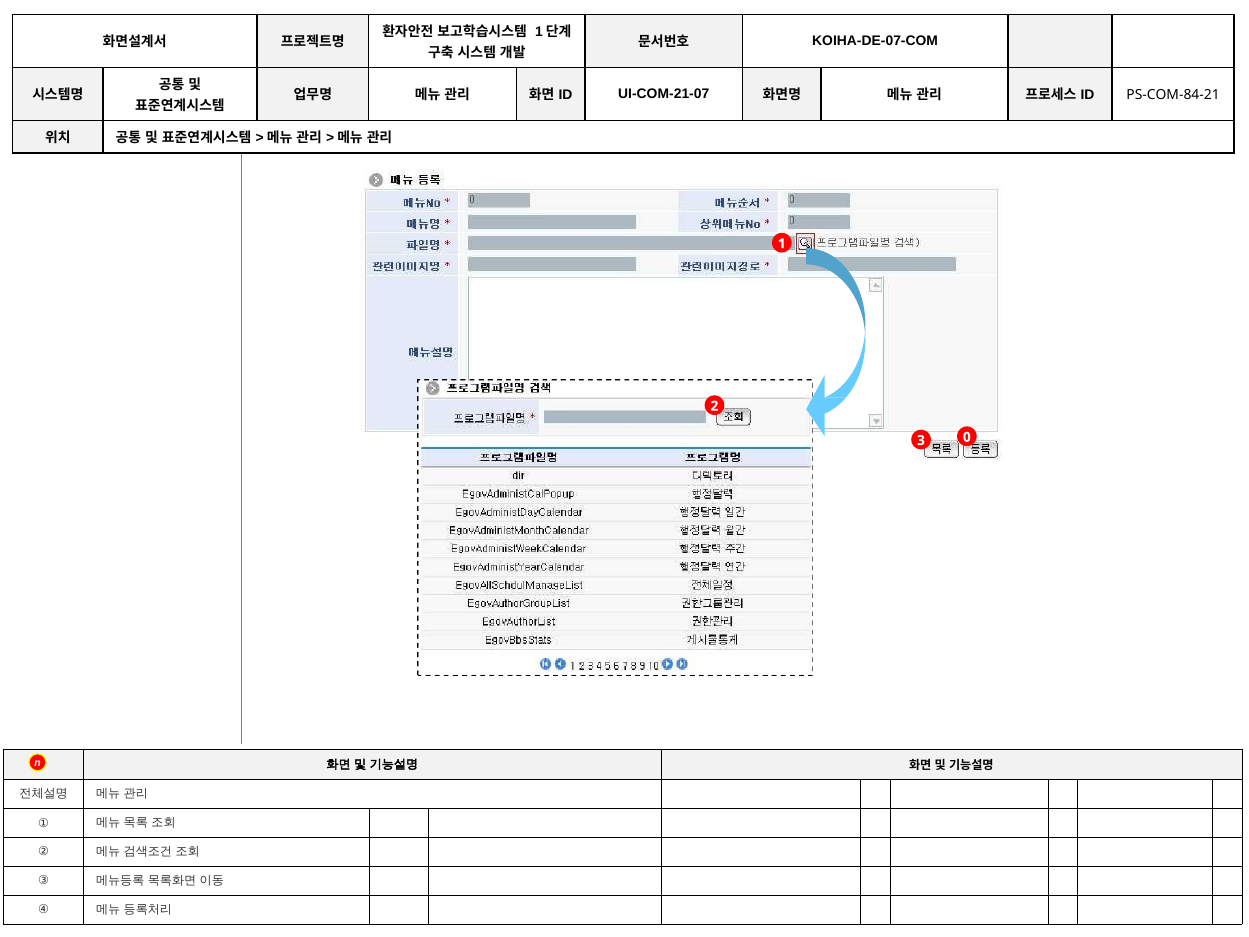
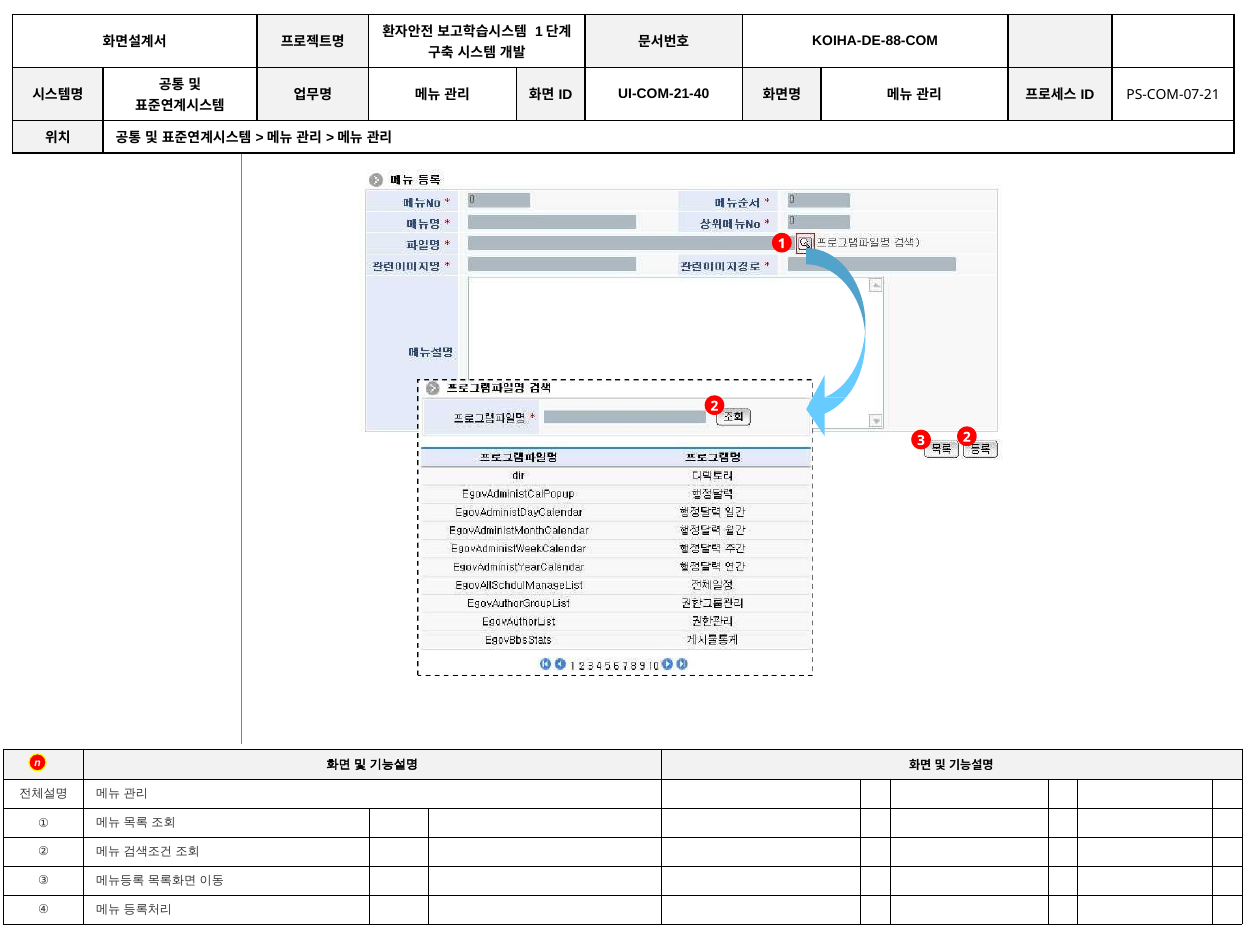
KOIHA-DE-07-COM: KOIHA-DE-07-COM -> KOIHA-DE-88-COM
UI-COM-21-07: UI-COM-21-07 -> UI-COM-21-40
PS-COM-84-21: PS-COM-84-21 -> PS-COM-07-21
3 0: 0 -> 2
